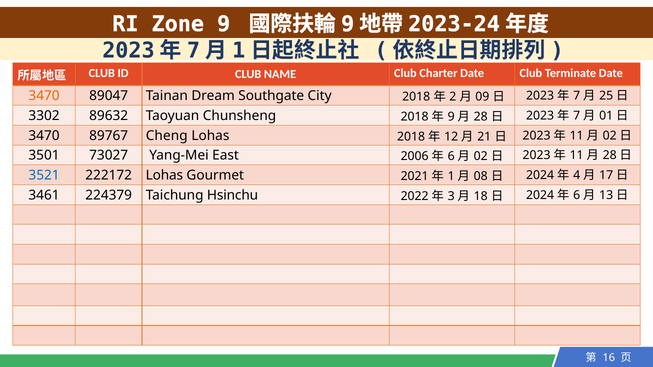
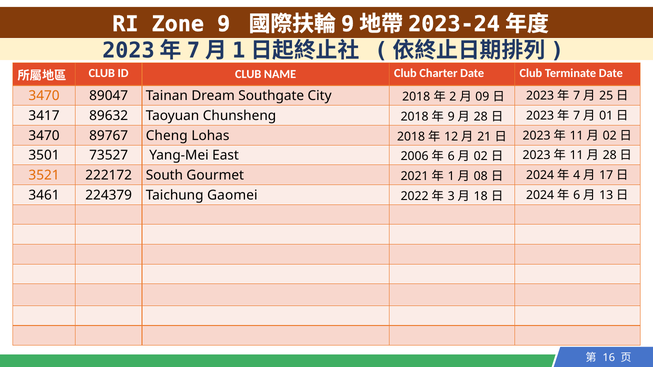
3302: 3302 -> 3417
73027: 73027 -> 73527
3521 colour: blue -> orange
222172 Lohas: Lohas -> South
Hsinchu: Hsinchu -> Gaomei
